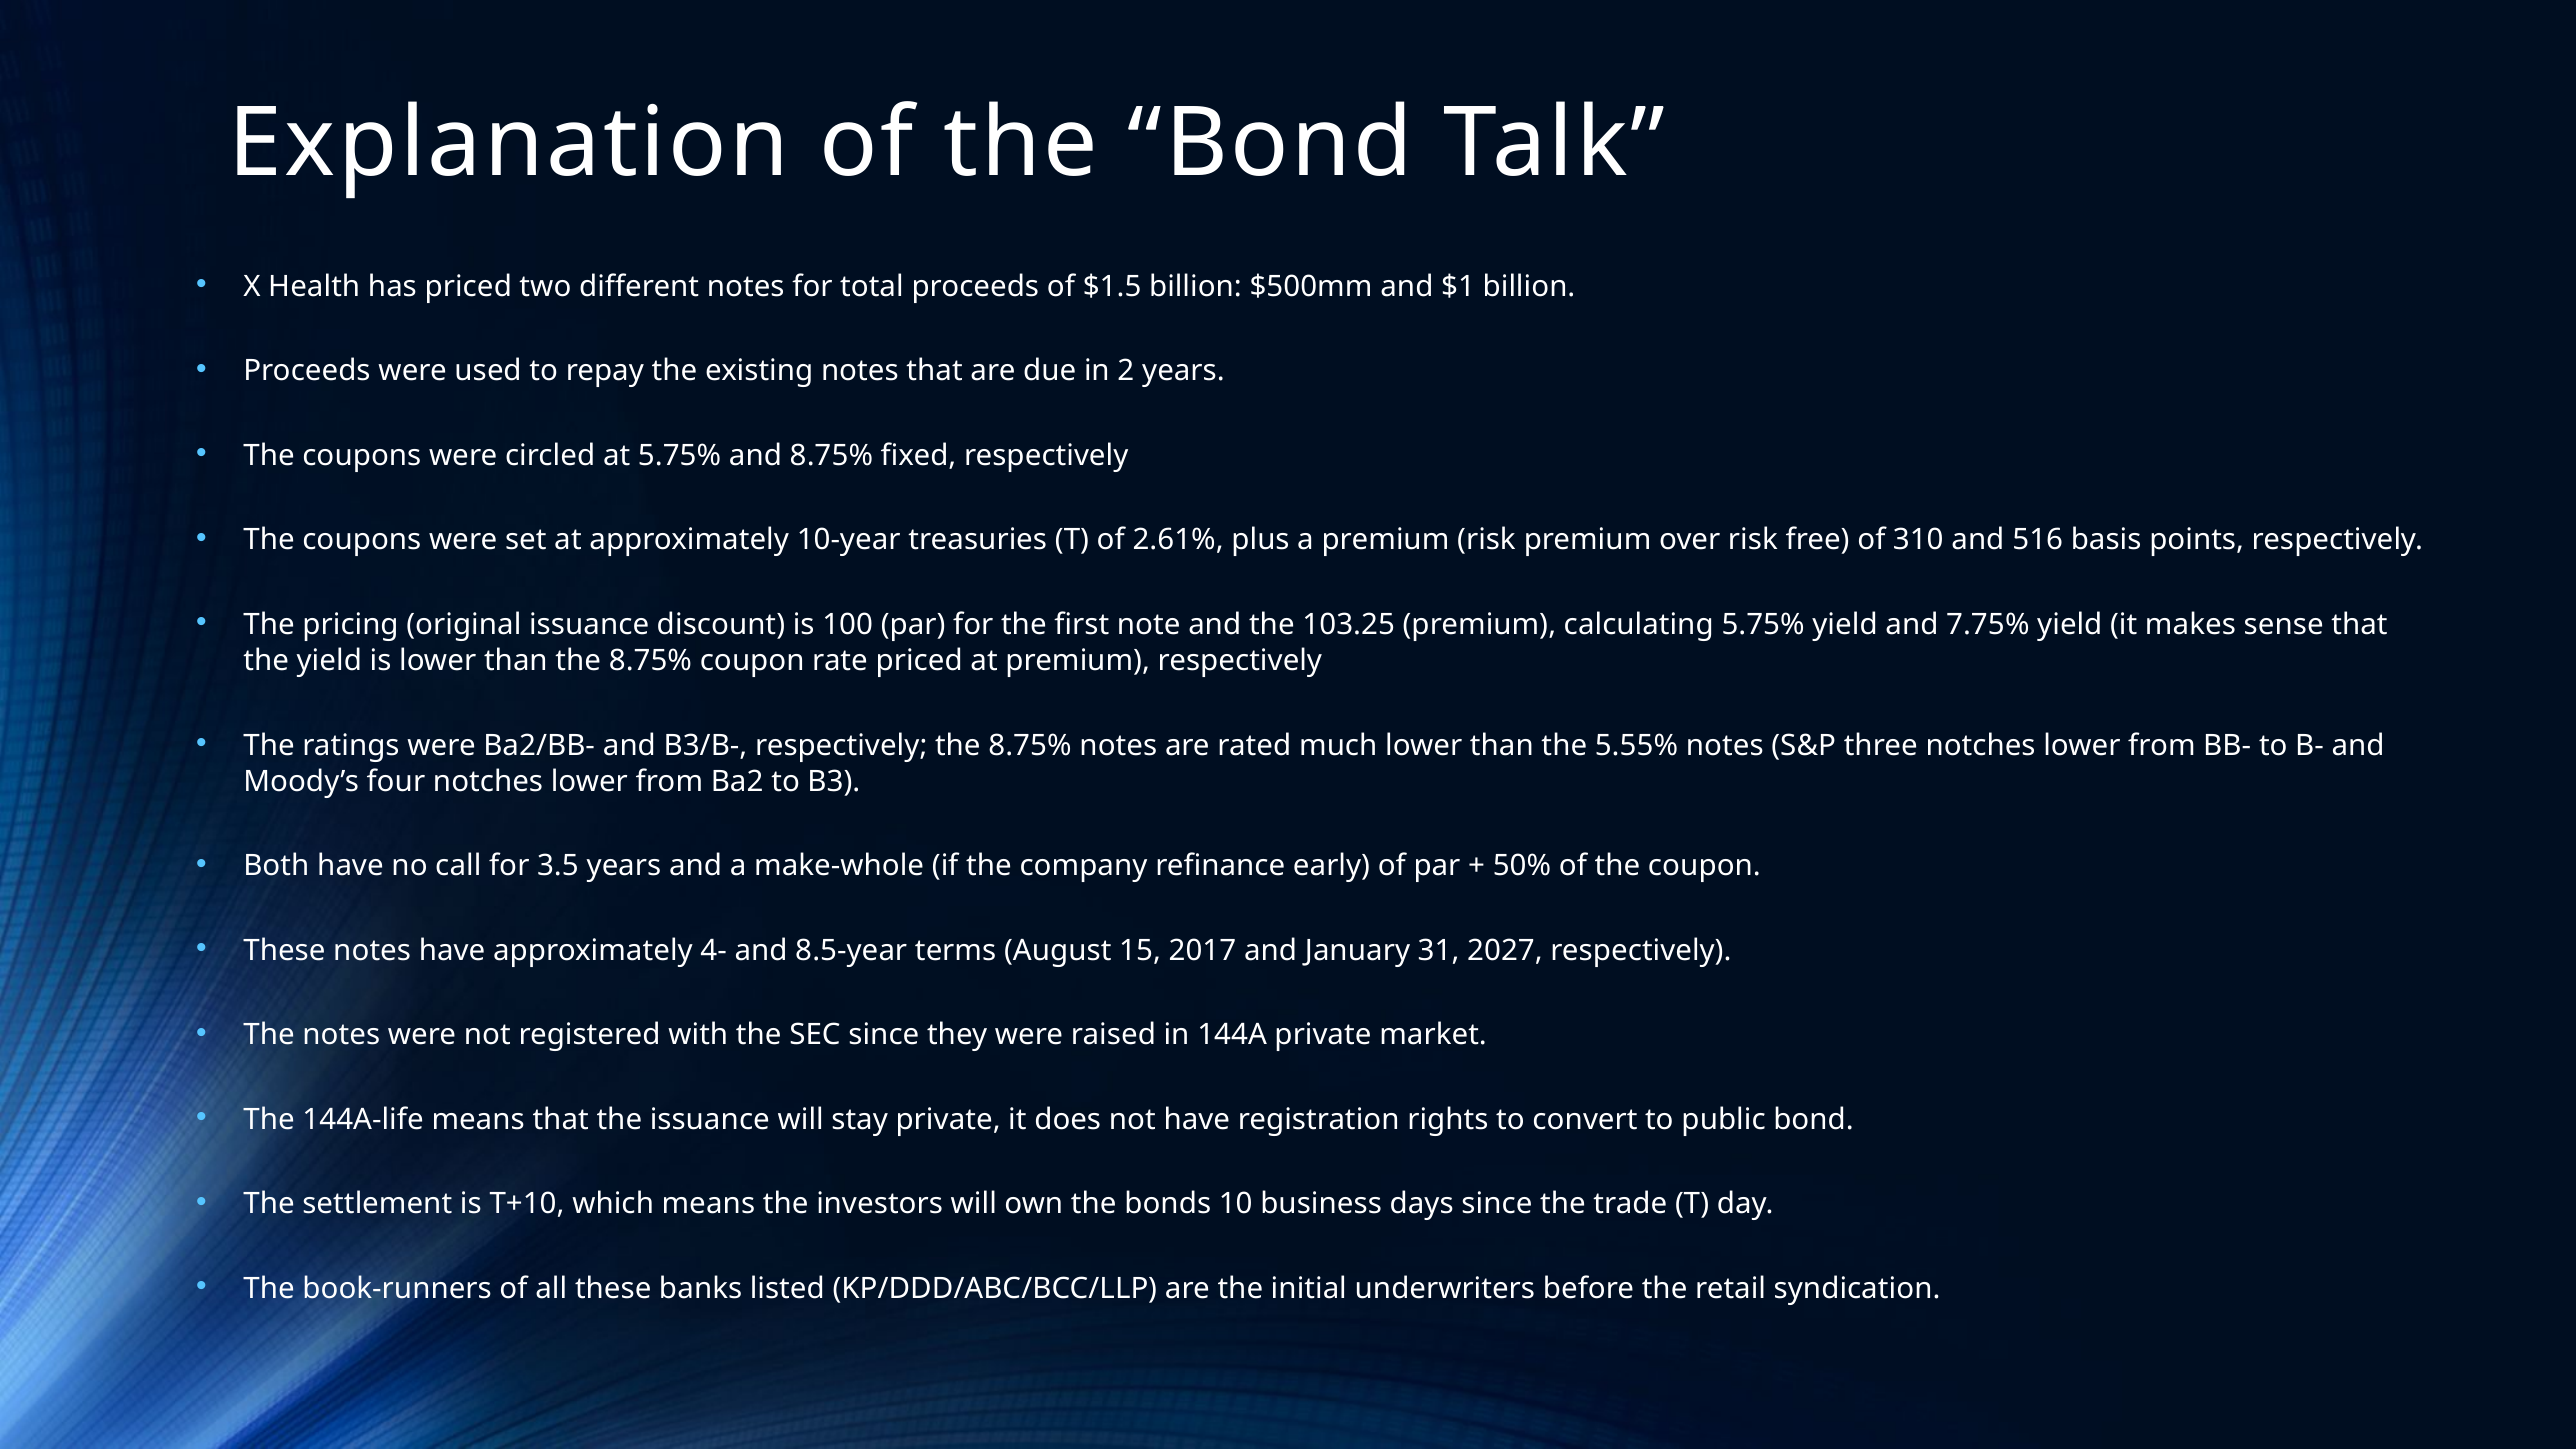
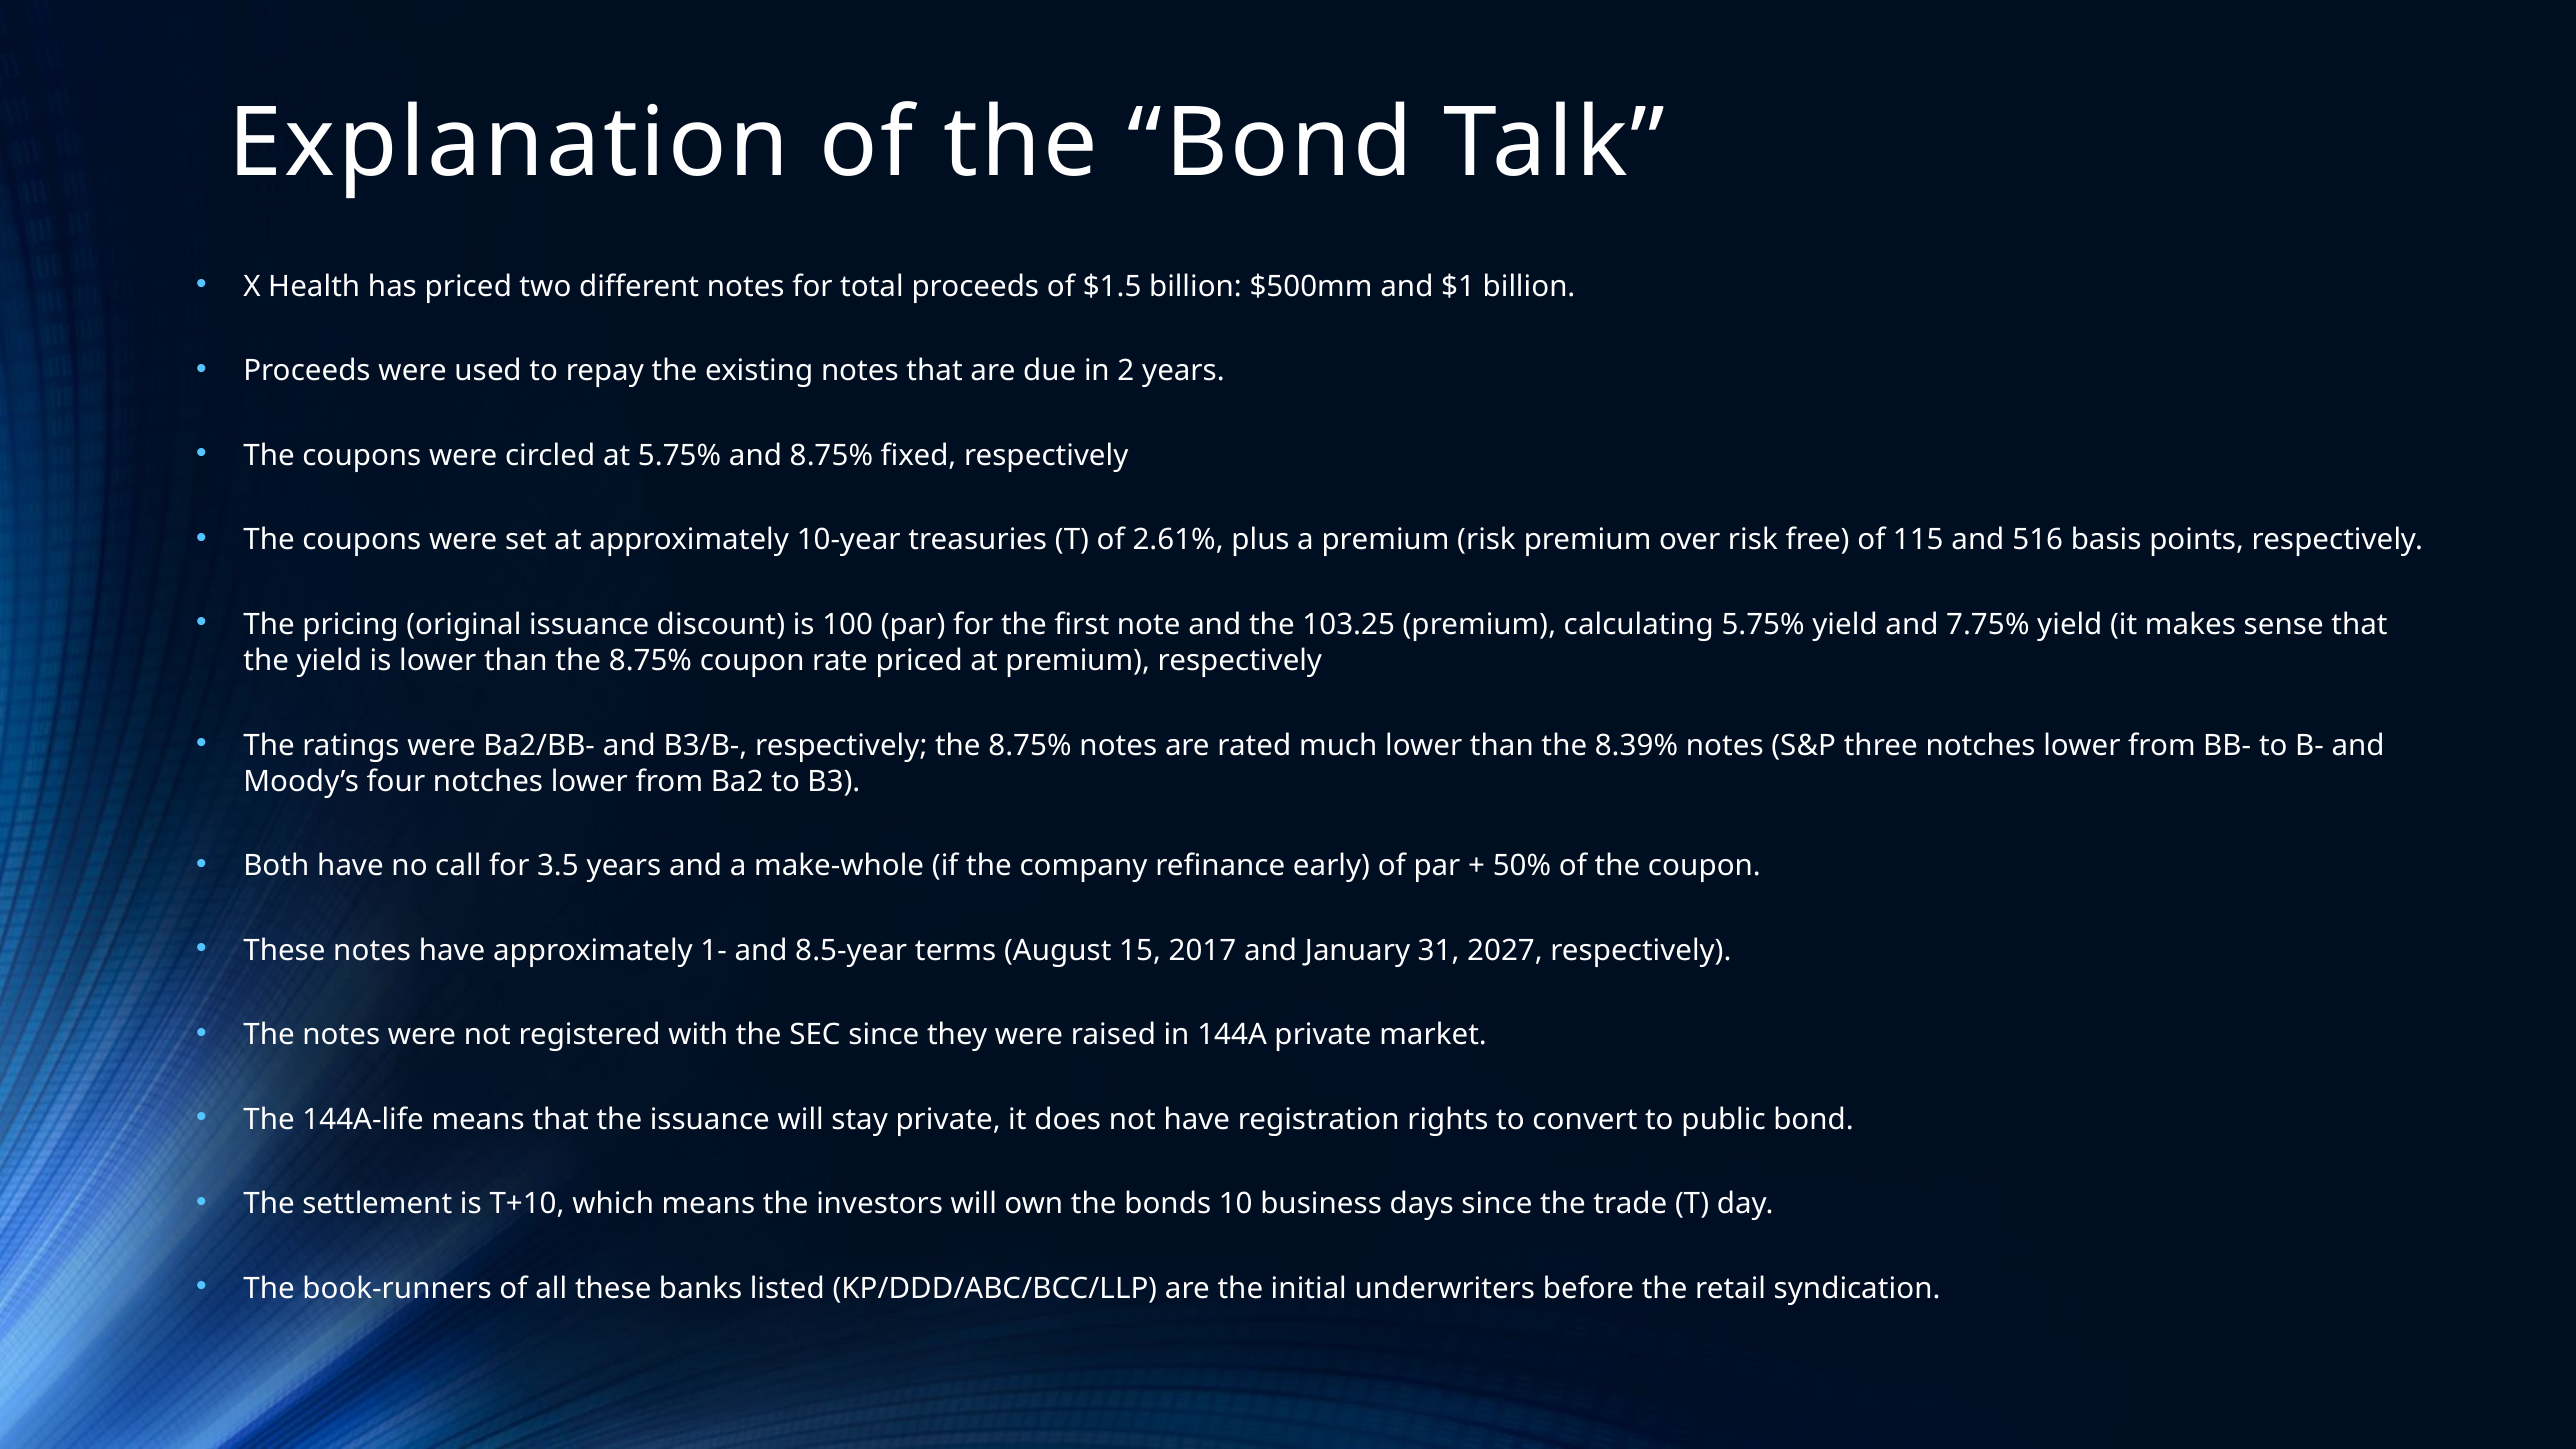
310: 310 -> 115
5.55%: 5.55% -> 8.39%
4-: 4- -> 1-
